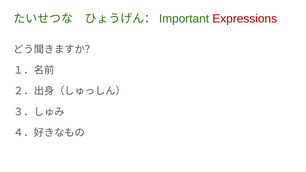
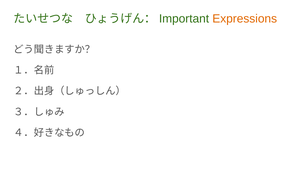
Expressions colour: red -> orange
